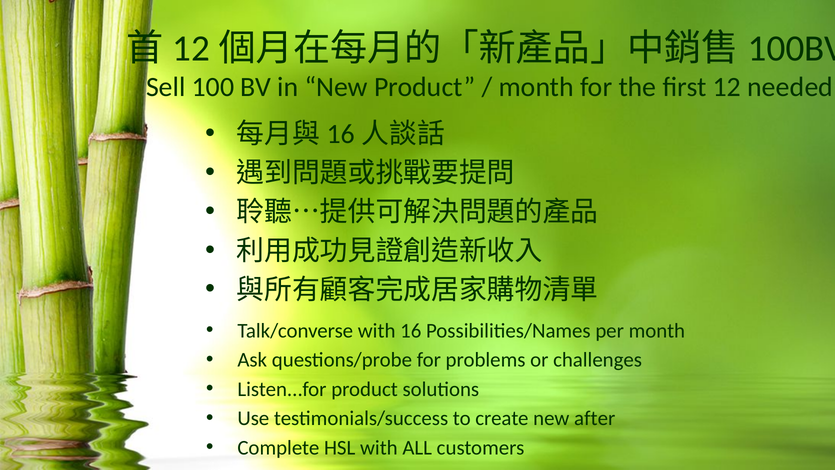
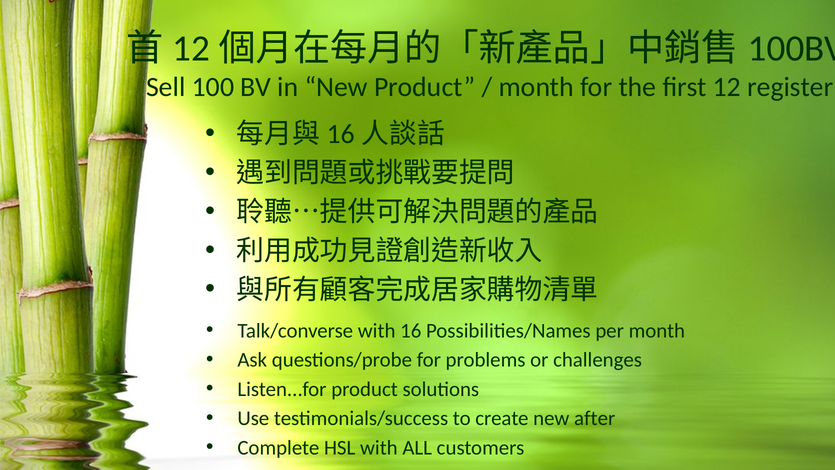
needed: needed -> register
